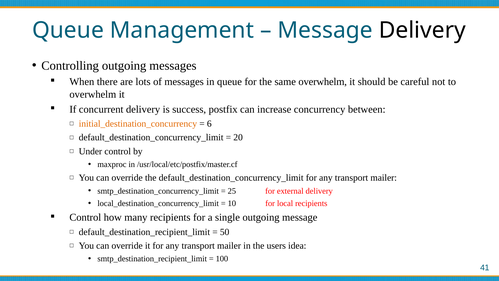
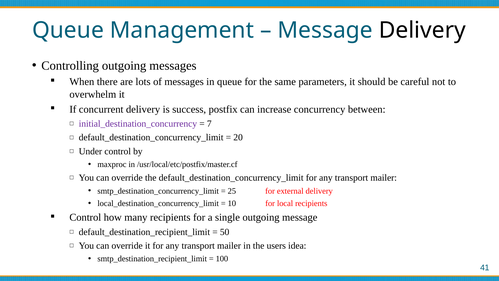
same overwhelm: overwhelm -> parameters
initial_destination_concurrency colour: orange -> purple
6: 6 -> 7
